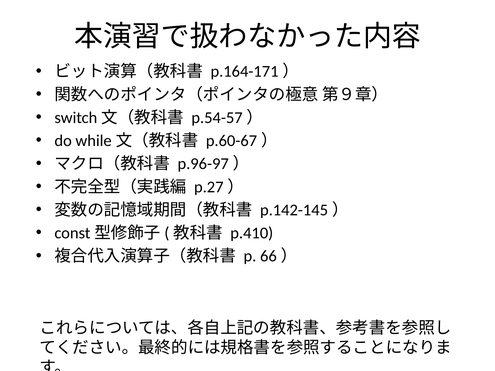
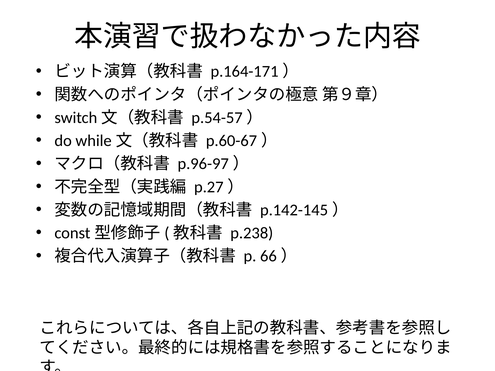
p.410: p.410 -> p.238
